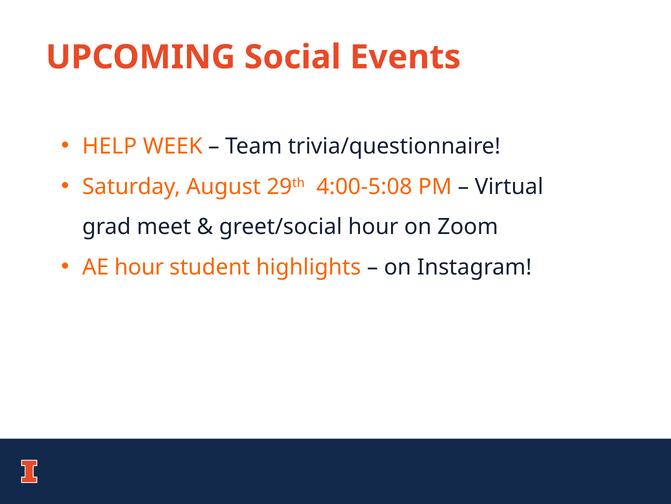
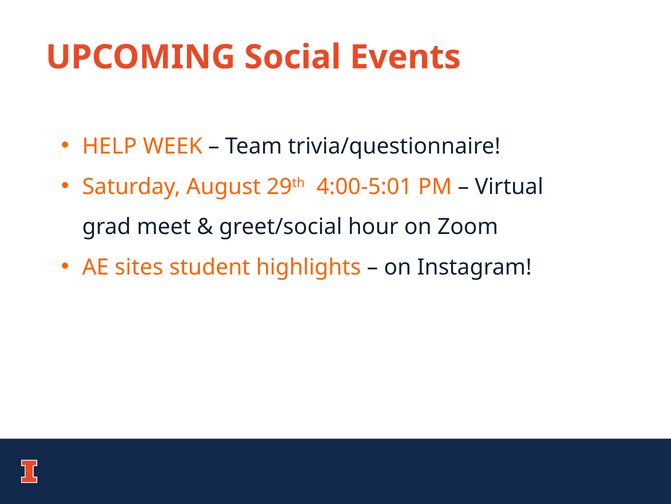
4:00-5:08: 4:00-5:08 -> 4:00-5:01
AE hour: hour -> sites
